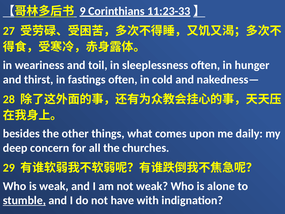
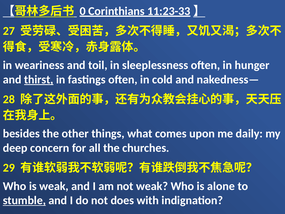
9: 9 -> 0
thirst underline: none -> present
have: have -> does
